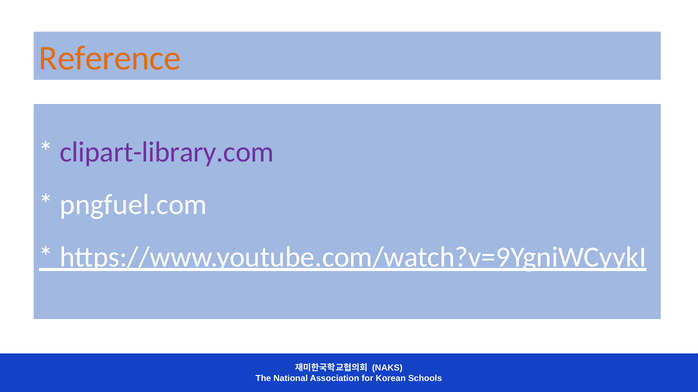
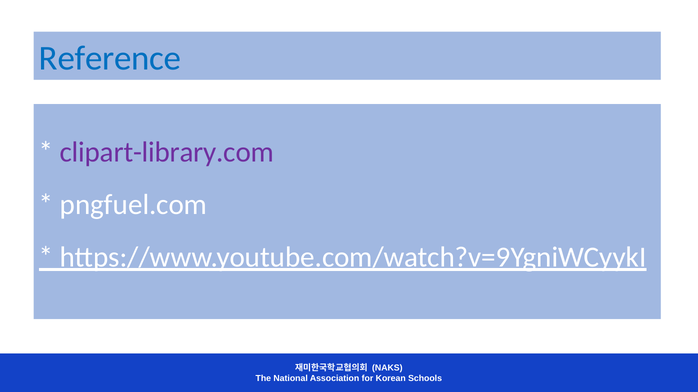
Reference colour: orange -> blue
